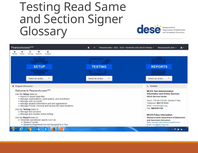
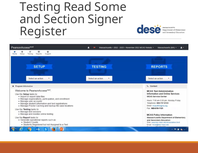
Same: Same -> Some
Glossary: Glossary -> Register
